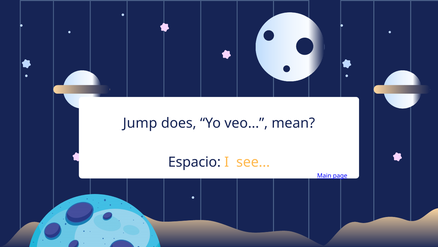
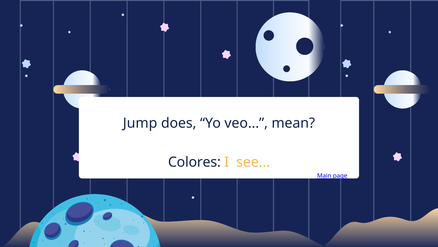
Espacio: Espacio -> Colores
